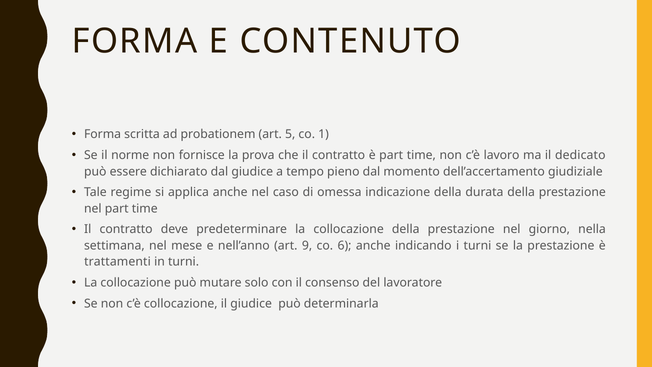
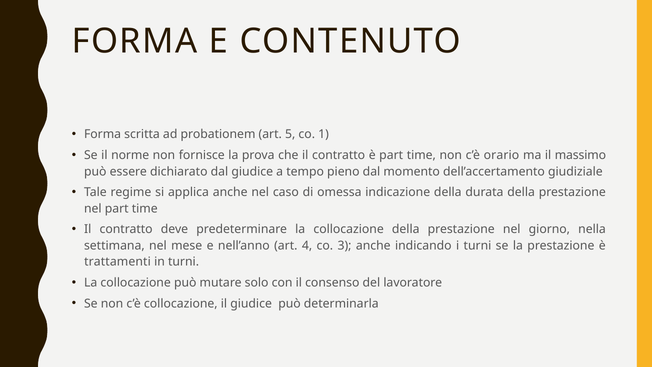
lavoro: lavoro -> orario
dedicato: dedicato -> massimo
9: 9 -> 4
6: 6 -> 3
